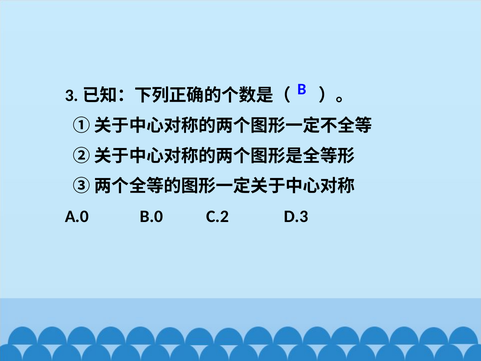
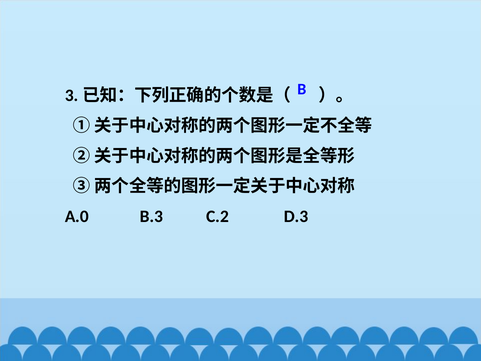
B.0: B.0 -> B.3
